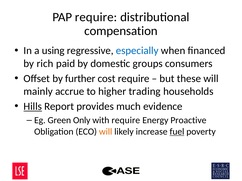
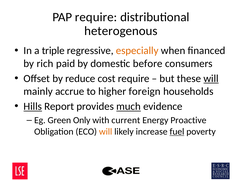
compensation: compensation -> heterogenous
using: using -> triple
especially colour: blue -> orange
groups: groups -> before
further: further -> reduce
will at (211, 79) underline: none -> present
trading: trading -> foreign
much underline: none -> present
with require: require -> current
